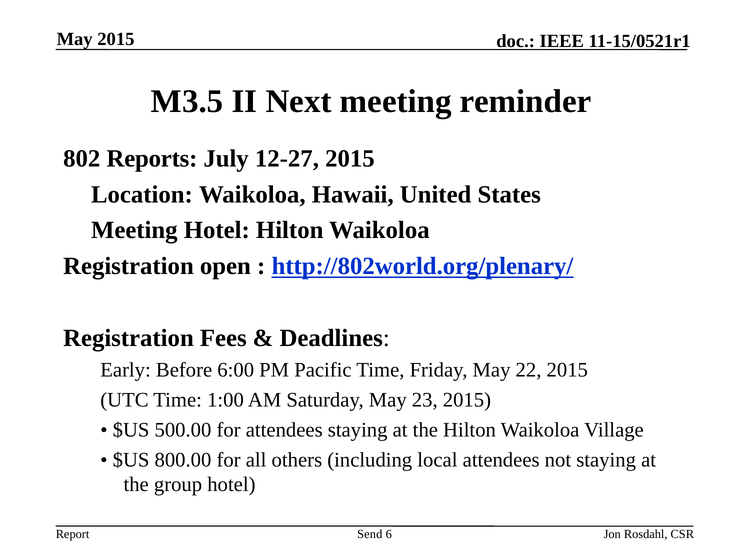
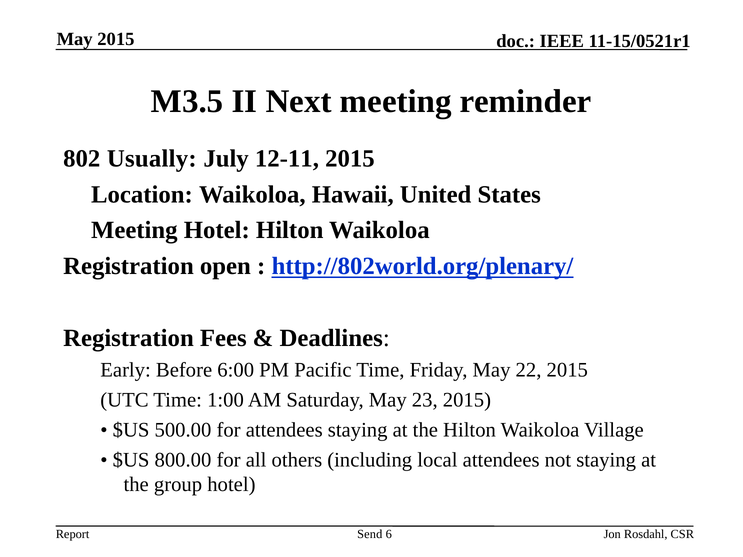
Reports: Reports -> Usually
12-27: 12-27 -> 12-11
